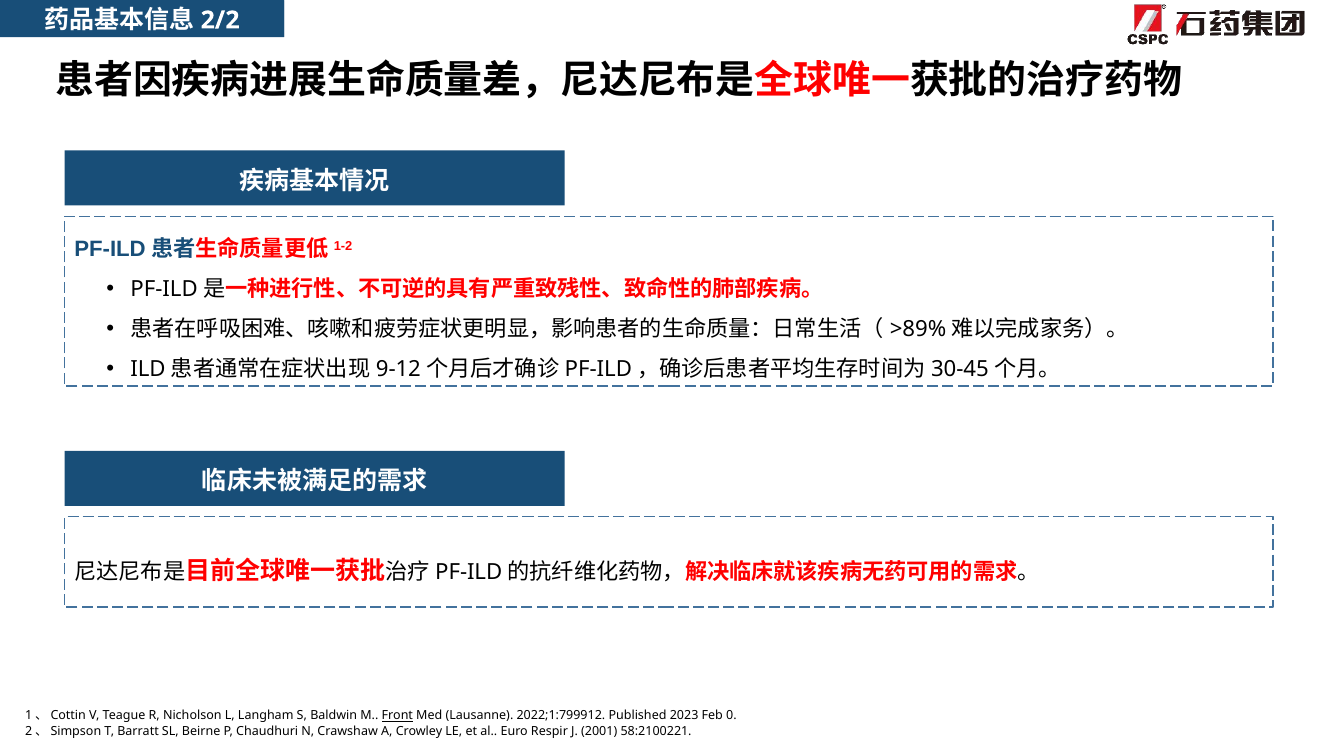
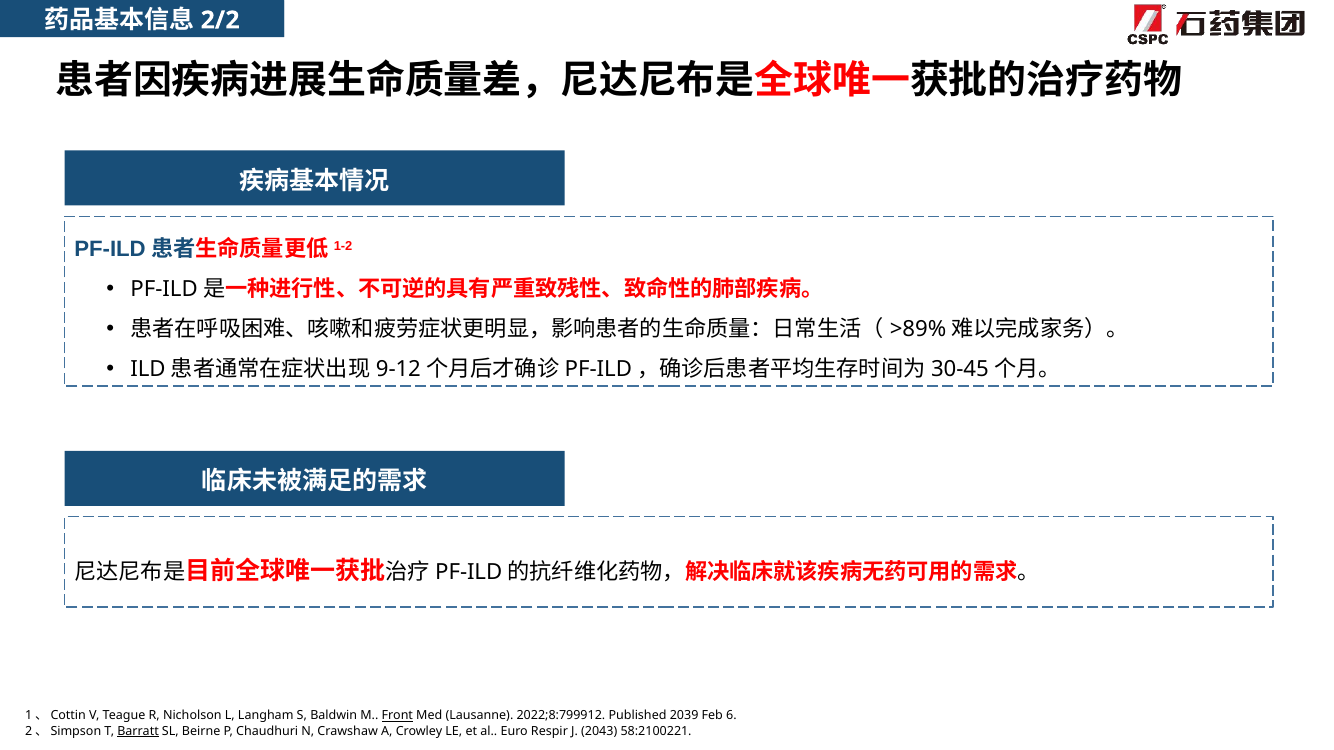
2022;1:799912: 2022;1:799912 -> 2022;8:799912
2023: 2023 -> 2039
0: 0 -> 6
Barratt underline: none -> present
2001: 2001 -> 2043
